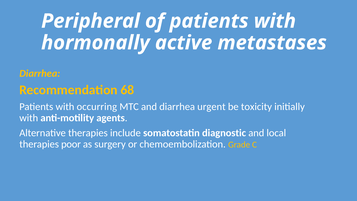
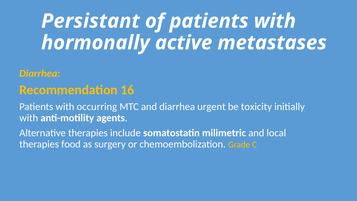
Peripheral: Peripheral -> Persistant
68: 68 -> 16
diagnostic: diagnostic -> milimetric
poor: poor -> food
